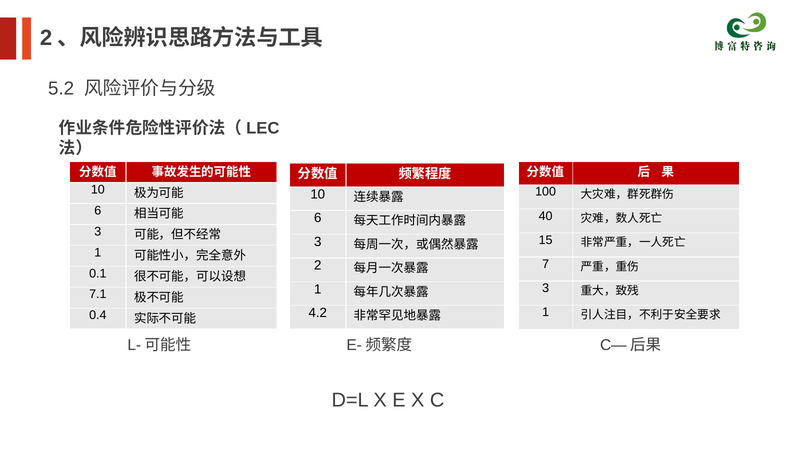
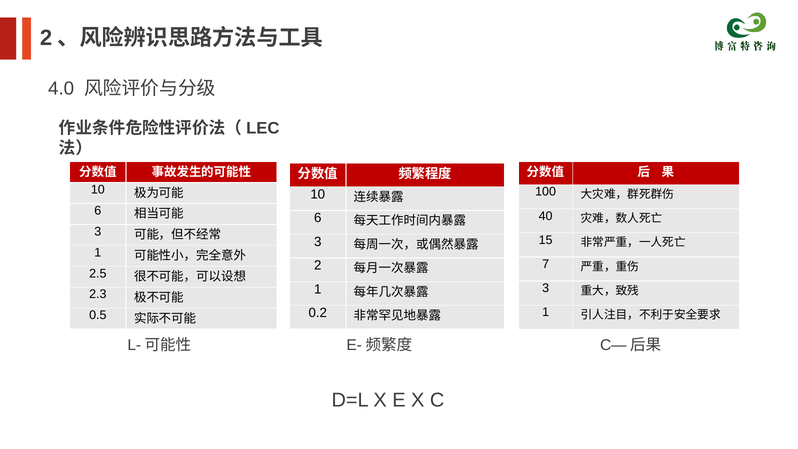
5.2: 5.2 -> 4.0
0.1: 0.1 -> 2.5
7.1: 7.1 -> 2.3
4.2: 4.2 -> 0.2
0.4: 0.4 -> 0.5
